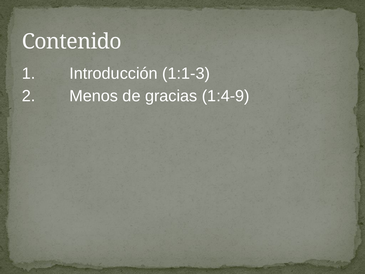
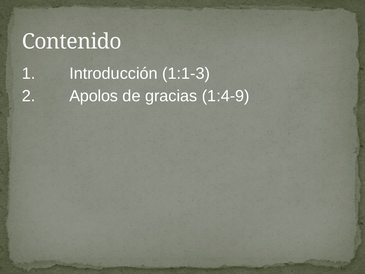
Menos: Menos -> Apolos
